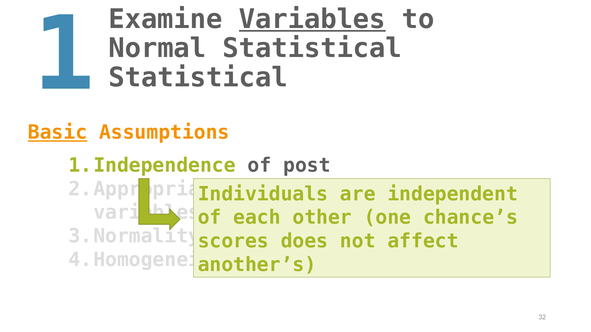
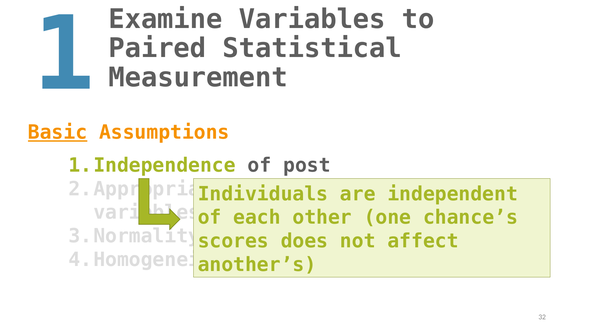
Variables at (312, 19) underline: present -> none
Normal: Normal -> Paired
Statistical at (198, 78): Statistical -> Measurement
